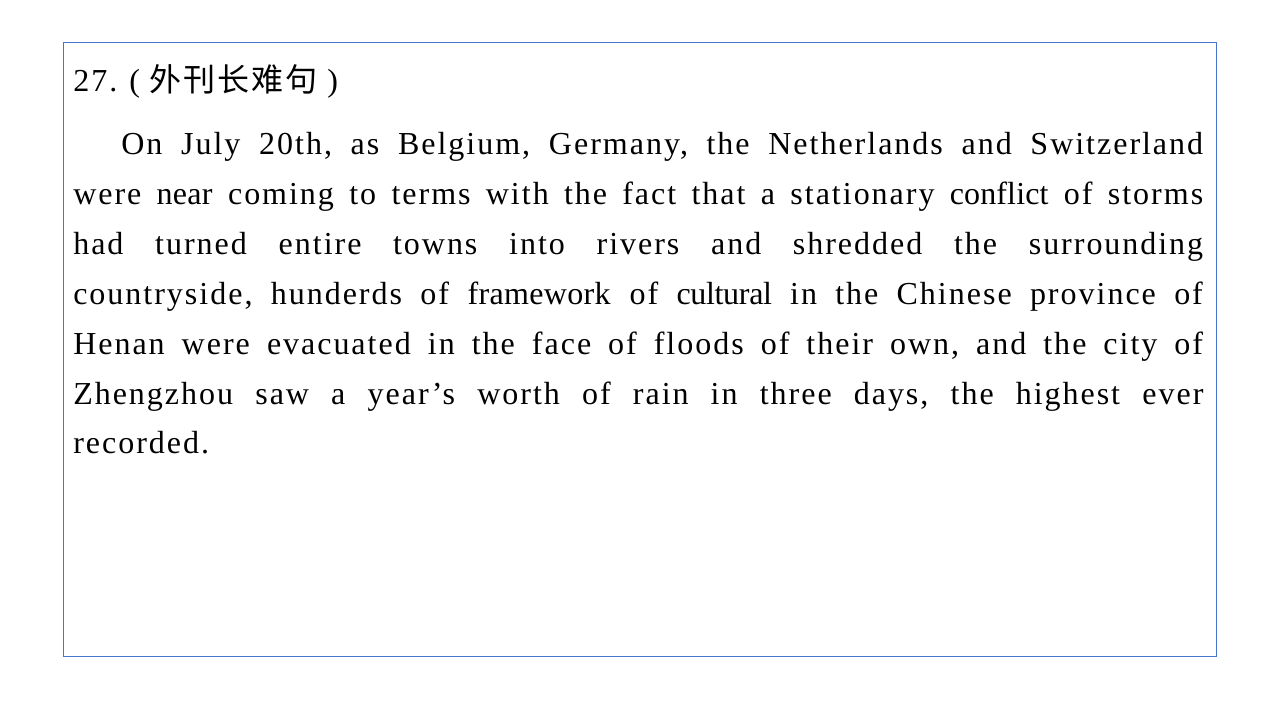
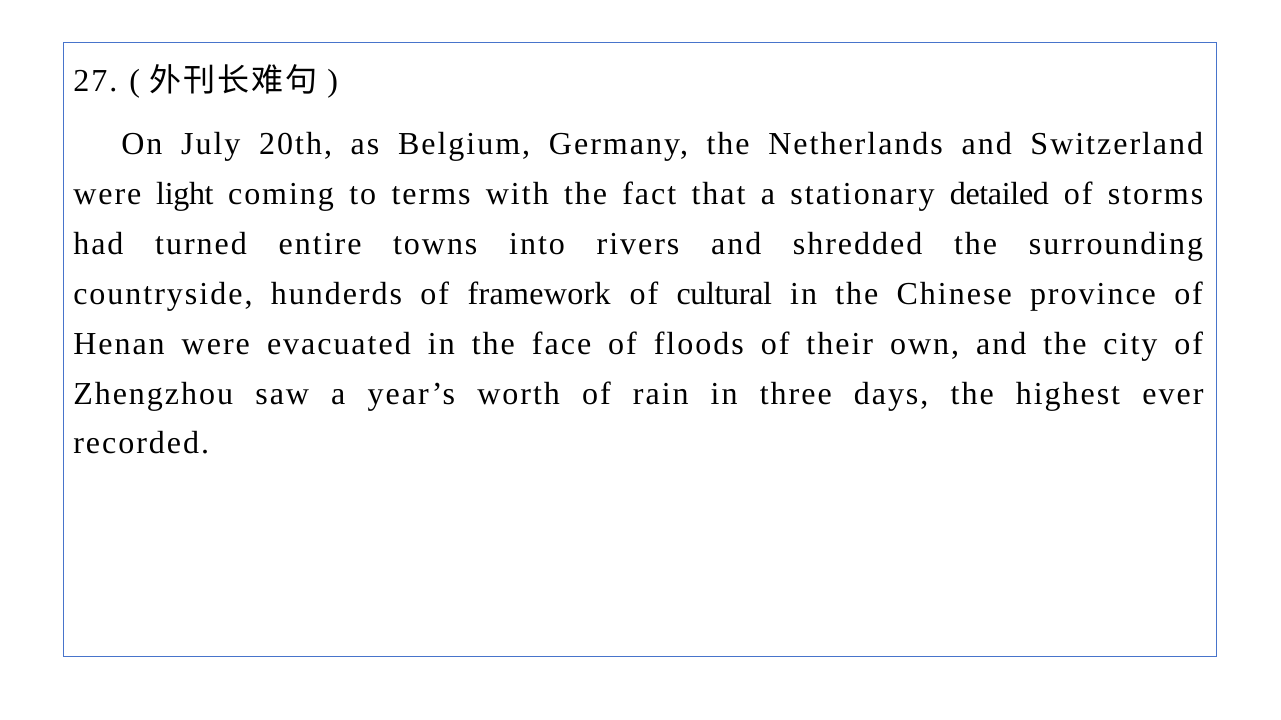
near: near -> light
conflict: conflict -> detailed
